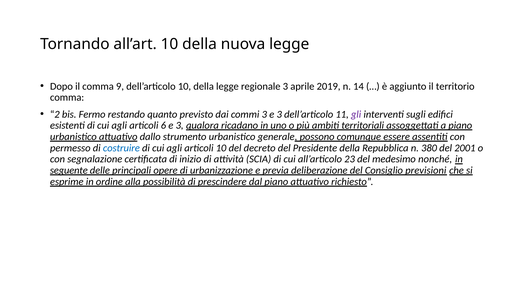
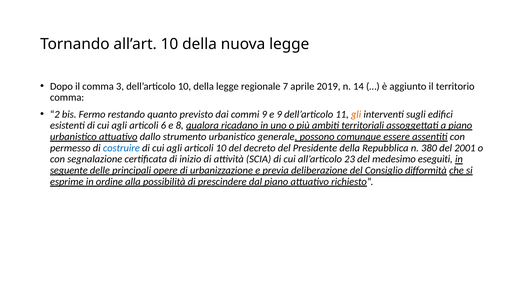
9: 9 -> 3
regionale 3: 3 -> 7
commi 3: 3 -> 9
3 at (279, 114): 3 -> 9
gli colour: purple -> orange
6 e 3: 3 -> 8
nonché: nonché -> eseguiti
previsioni: previsioni -> difformità
